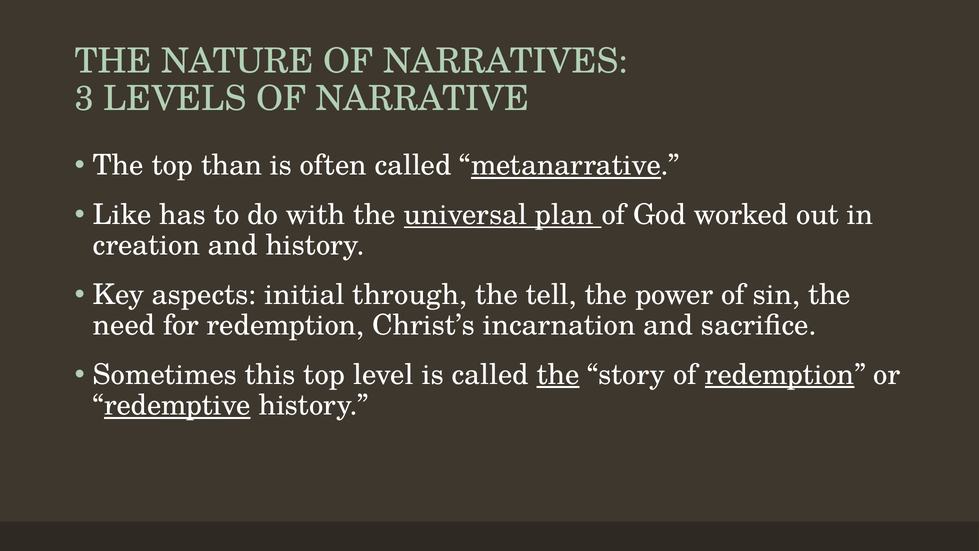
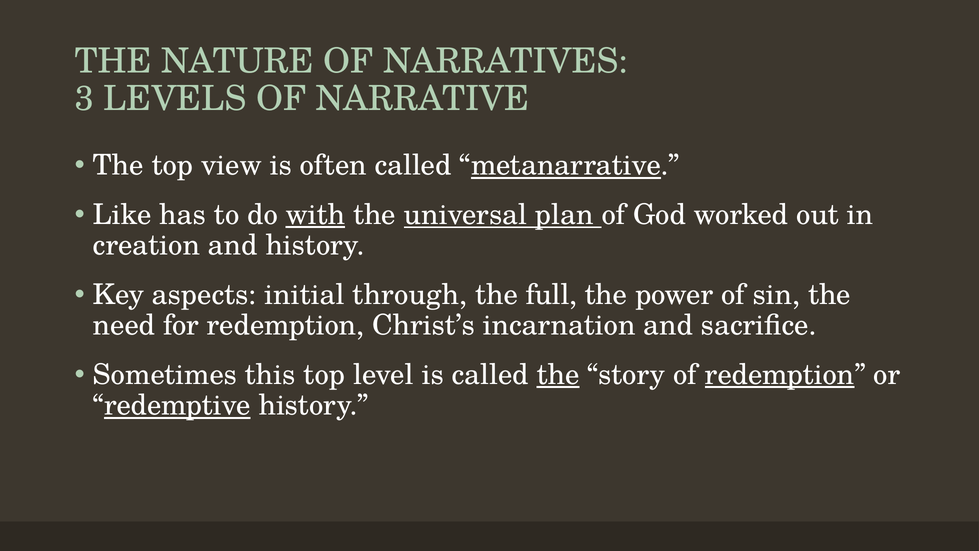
than: than -> view
with underline: none -> present
tell: tell -> full
